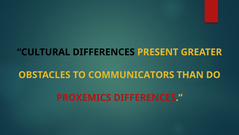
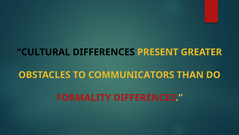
PROXEMICS: PROXEMICS -> FORMALITY
